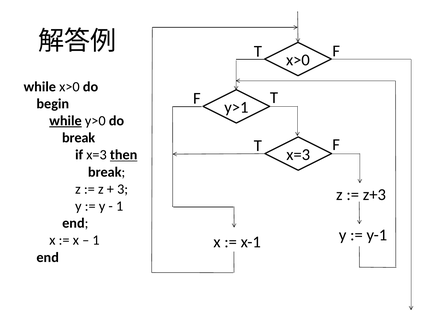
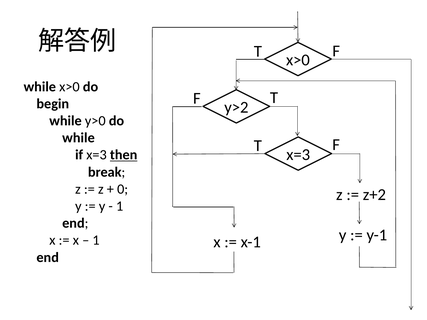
y>1: y>1 -> y>2
while at (66, 121) underline: present -> none
break at (79, 138): break -> while
3: 3 -> 0
z+3: z+3 -> z+2
